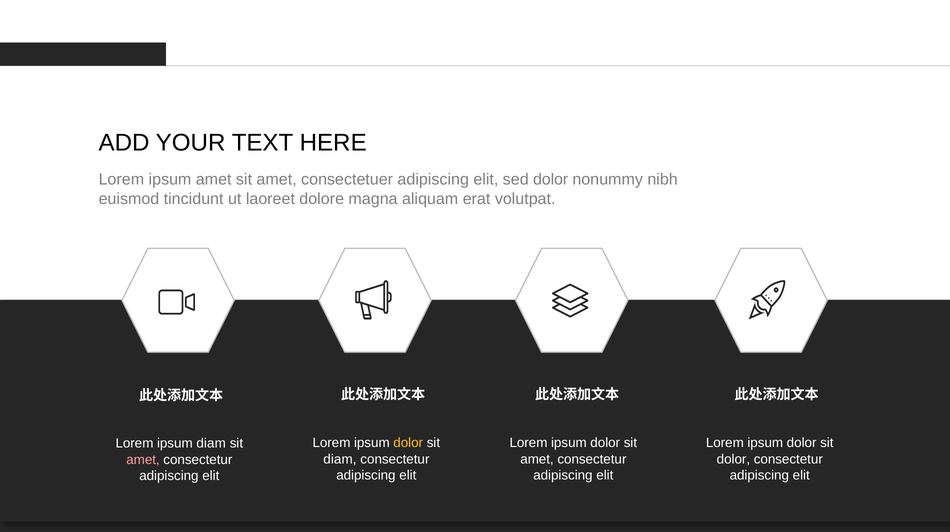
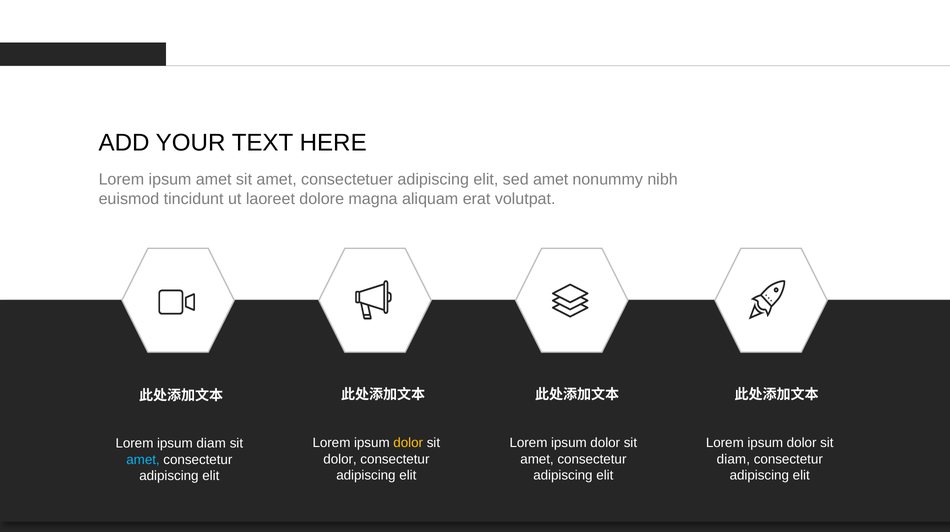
sed dolor: dolor -> amet
diam at (340, 459): diam -> dolor
dolor at (733, 459): dolor -> diam
amet at (143, 460) colour: pink -> light blue
